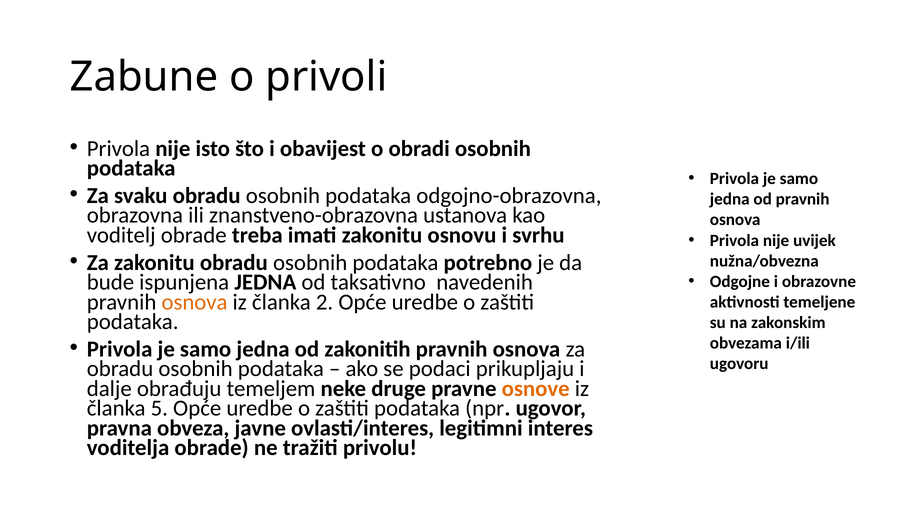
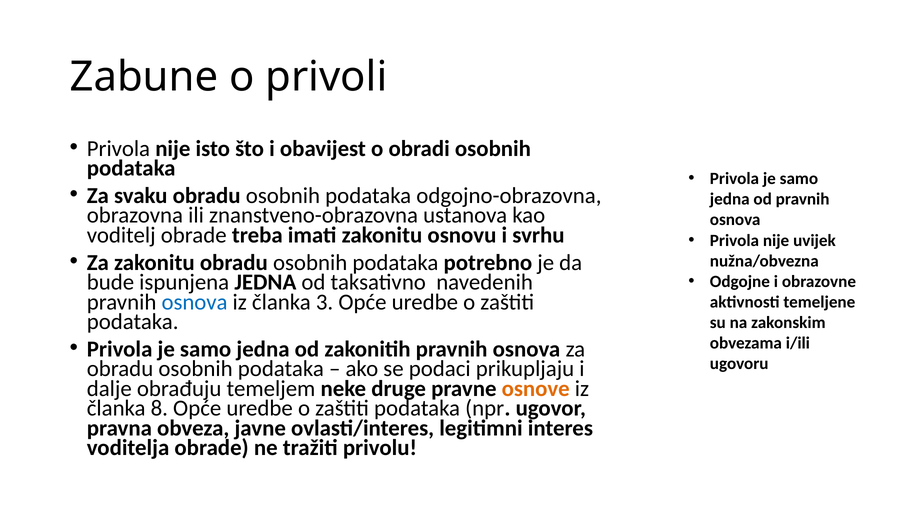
osnova at (195, 302) colour: orange -> blue
2: 2 -> 3
5: 5 -> 8
